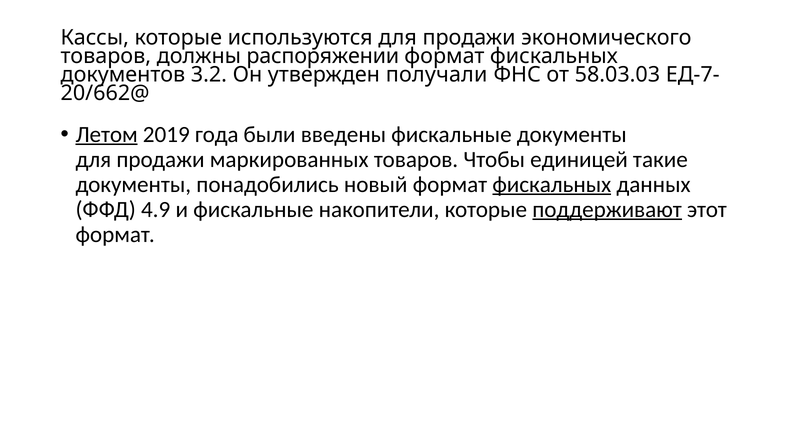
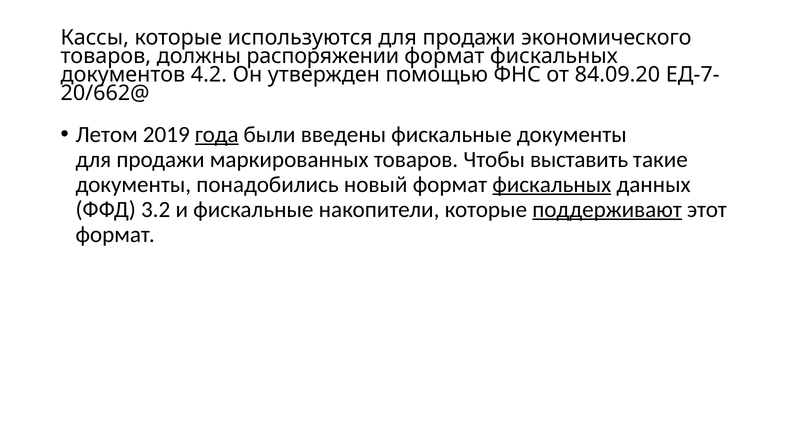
3.2: 3.2 -> 4.2
получали: получали -> помощью
58.03.03: 58.03.03 -> 84.09.20
Летом underline: present -> none
года underline: none -> present
единицей: единицей -> выставить
4.9: 4.9 -> 3.2
